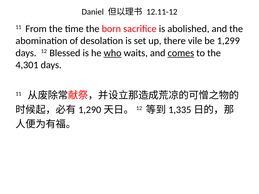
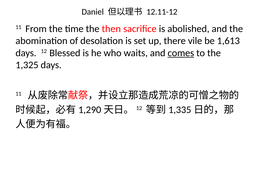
born: born -> then
1,299: 1,299 -> 1,613
who underline: present -> none
4,301: 4,301 -> 1,325
